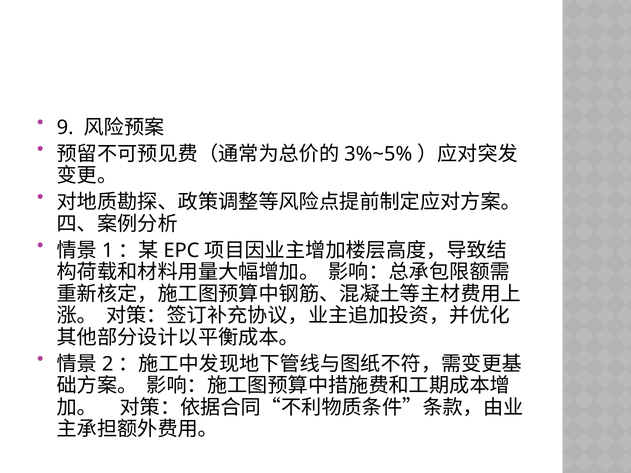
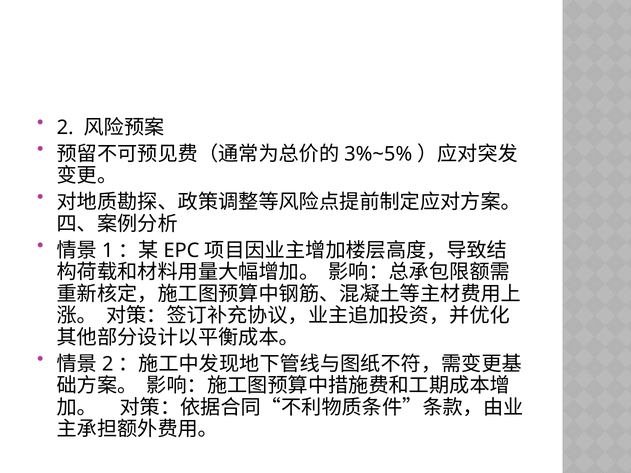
9 at (65, 128): 9 -> 2
